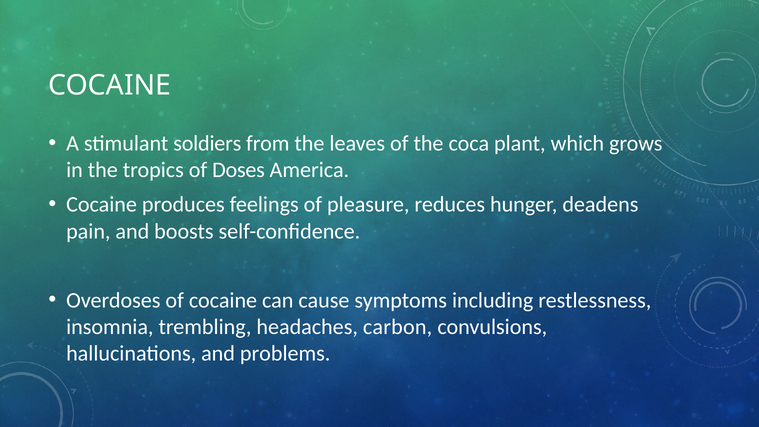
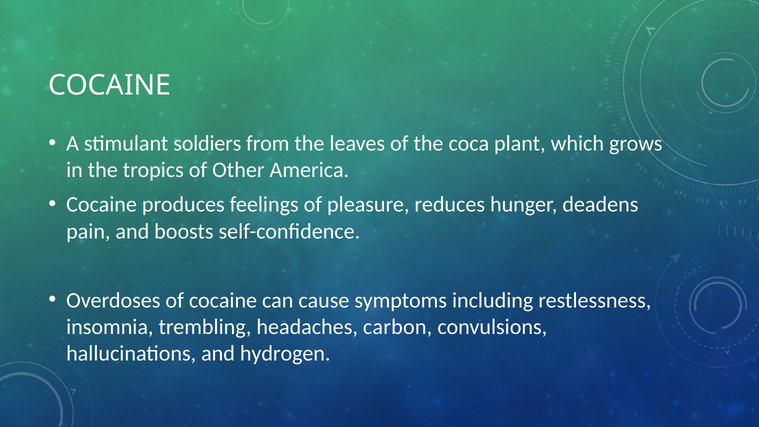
Doses: Doses -> Other
problems: problems -> hydrogen
